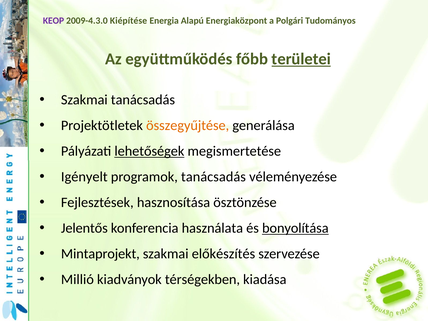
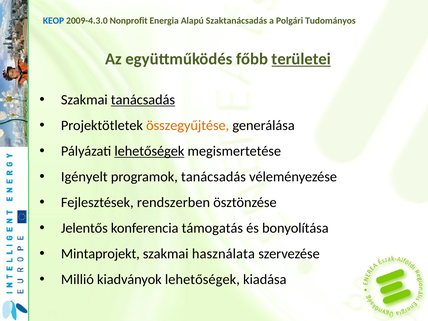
KEOP colour: purple -> blue
Kiépítése: Kiépítése -> Nonprofit
Energiaközpont: Energiaközpont -> Szaktanácsadás
tanácsadás at (143, 100) underline: none -> present
hasznosítása: hasznosítása -> rendszerben
használata: használata -> támogatás
bonyolítása underline: present -> none
előkészítés: előkészítés -> használata
kiadványok térségekben: térségekben -> lehetőségek
